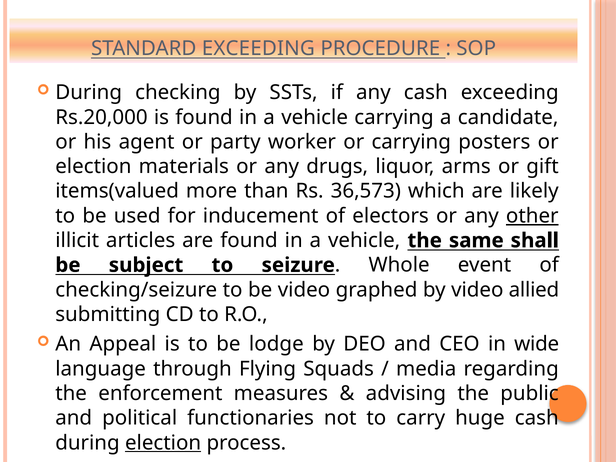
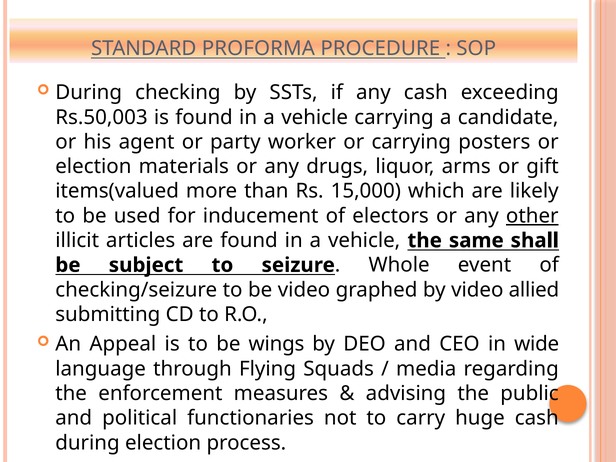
STANDARD EXCEEDING: EXCEEDING -> PROFORMA
Rs.20,000: Rs.20,000 -> Rs.50,003
36,573: 36,573 -> 15,000
lodge: lodge -> wings
election at (163, 443) underline: present -> none
